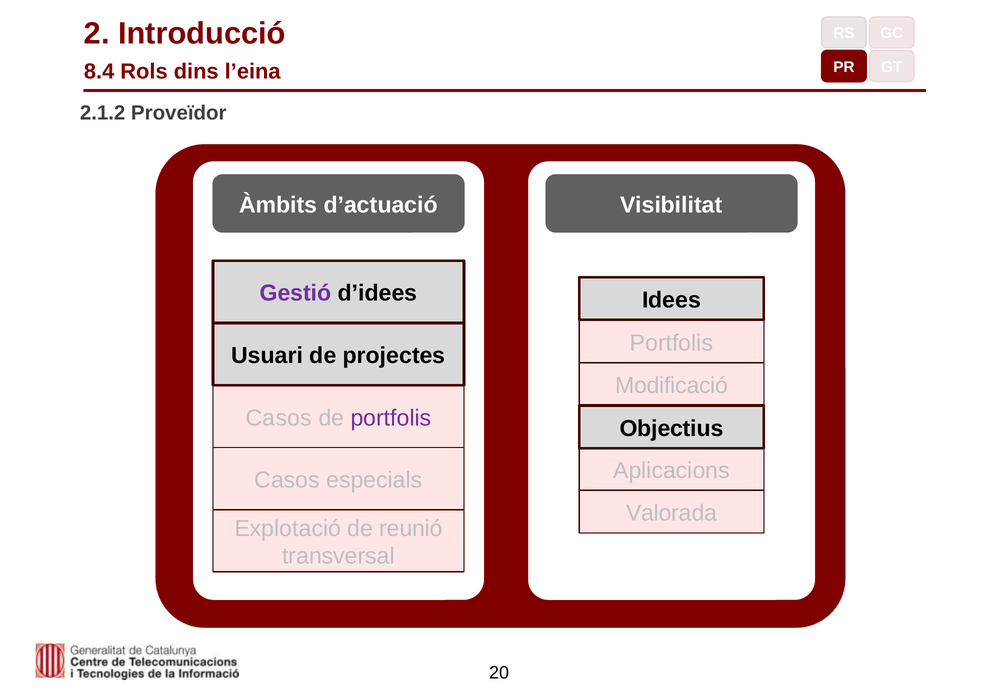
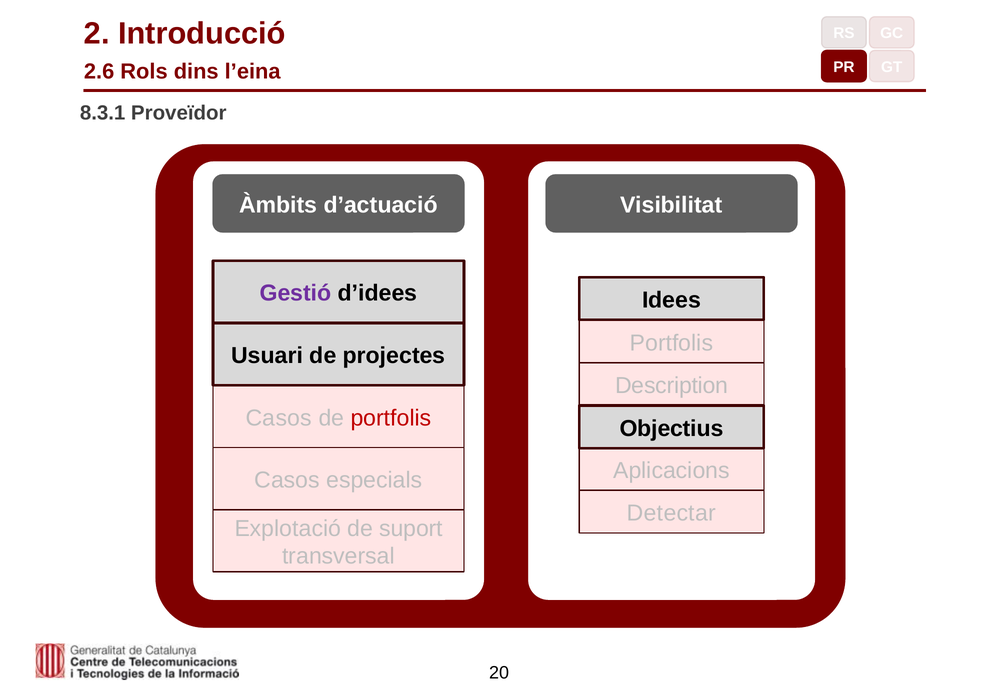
8.4: 8.4 -> 2.6
2.1.2: 2.1.2 -> 8.3.1
Modificació: Modificació -> Description
portfolis at (391, 418) colour: purple -> red
Valorada: Valorada -> Detectar
reunió: reunió -> suport
